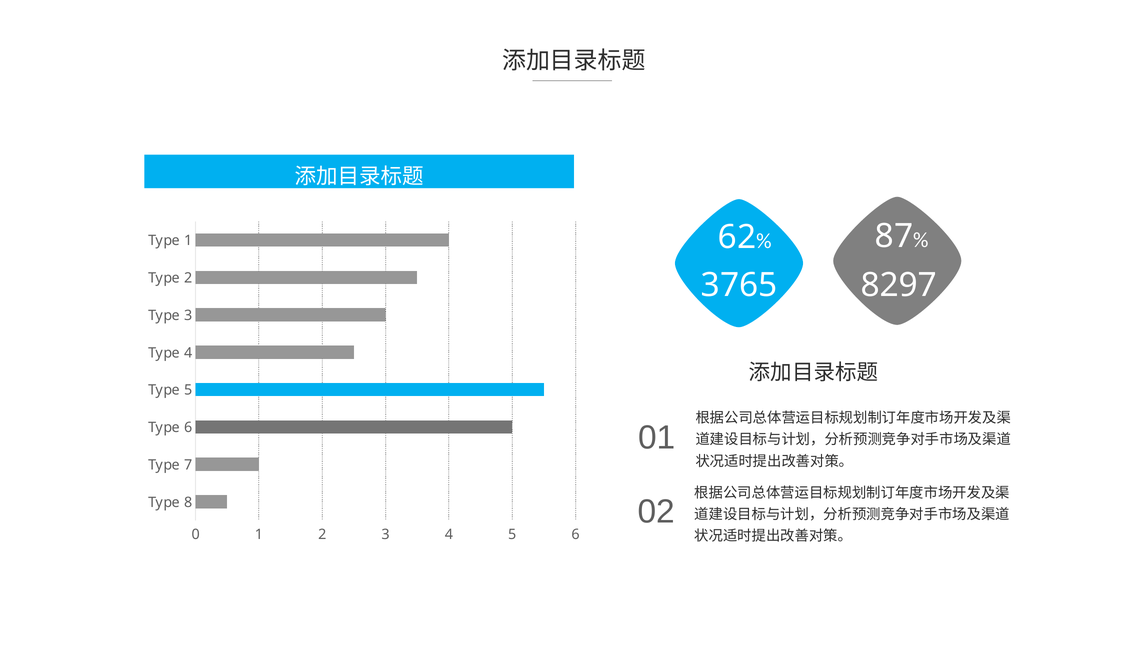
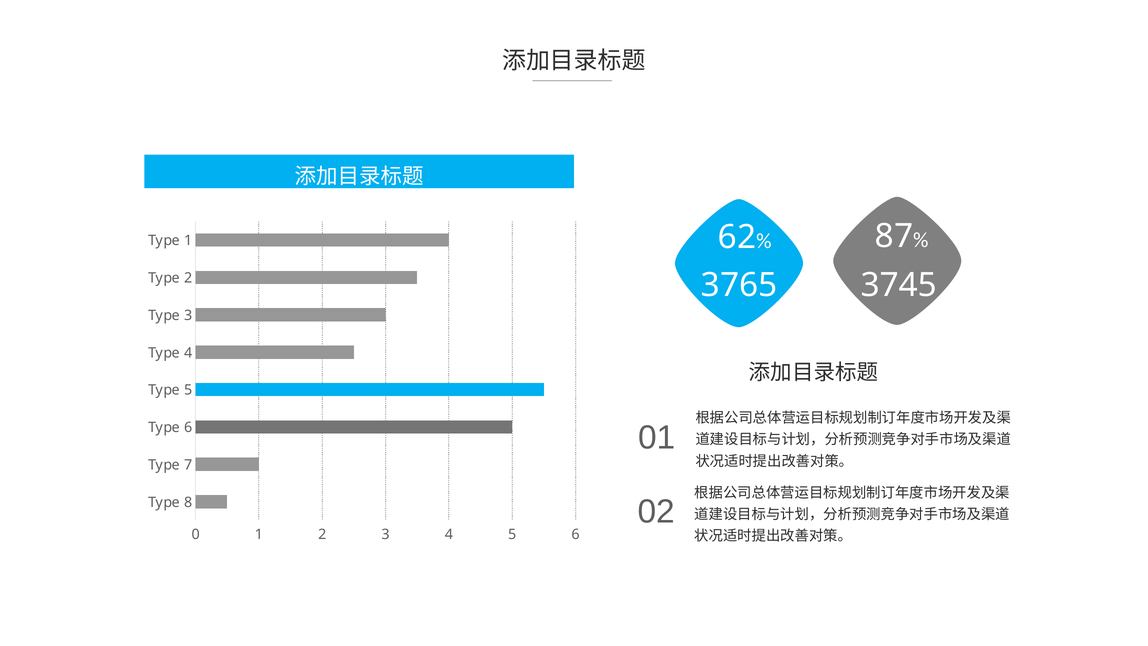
8297: 8297 -> 3745
